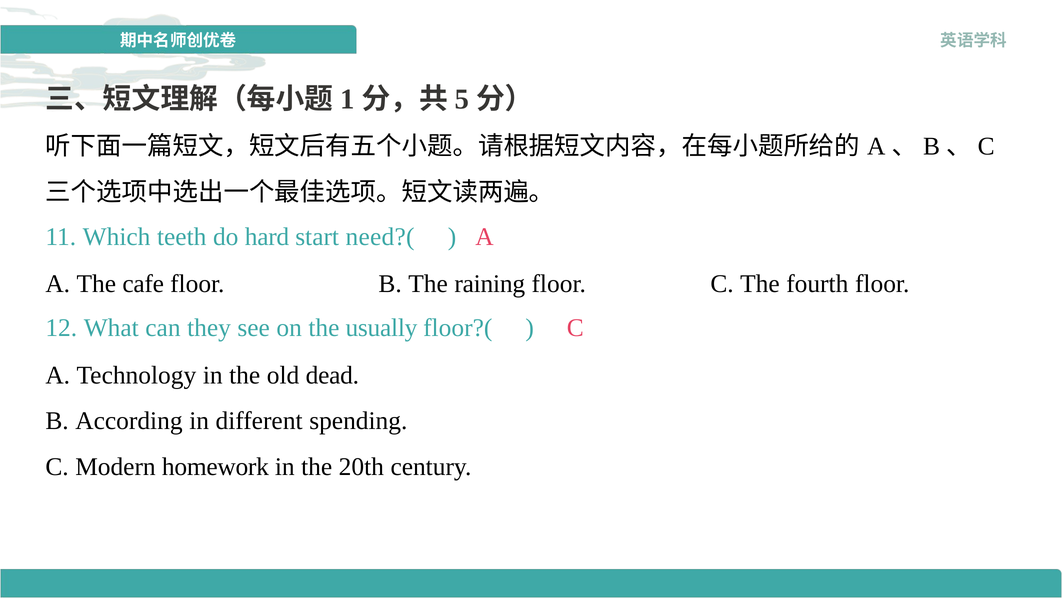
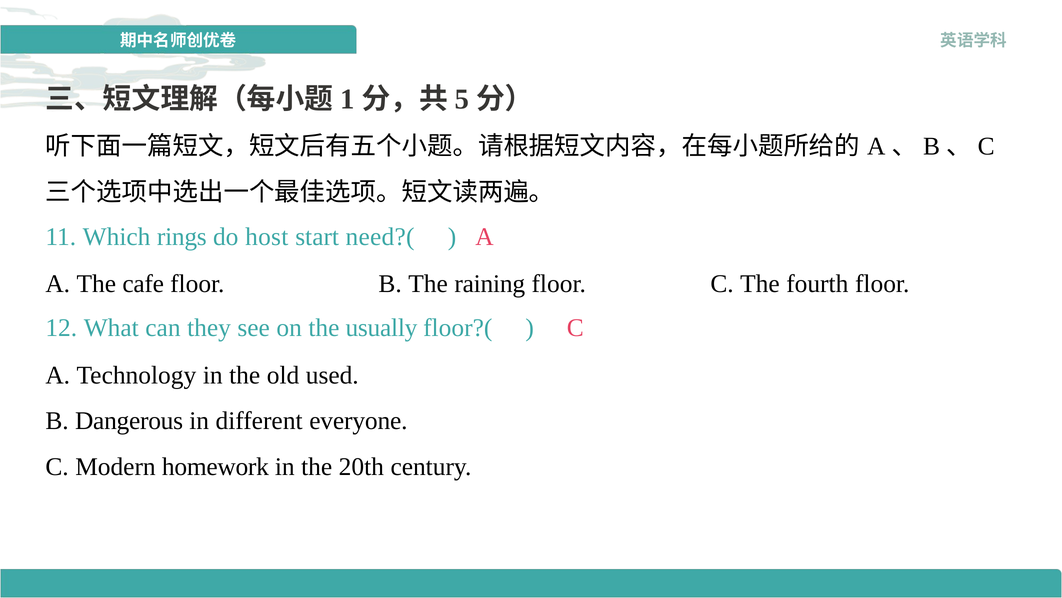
teeth: teeth -> rings
hard: hard -> host
dead: dead -> used
According: According -> Dangerous
spending: spending -> everyone
